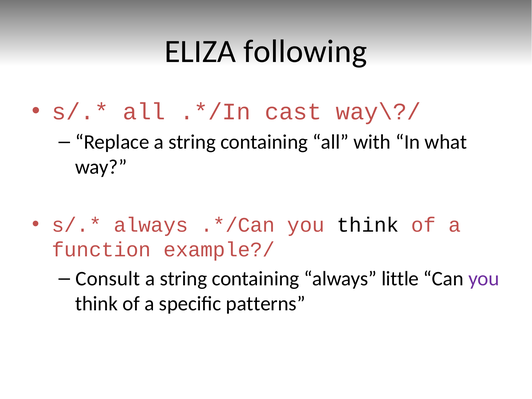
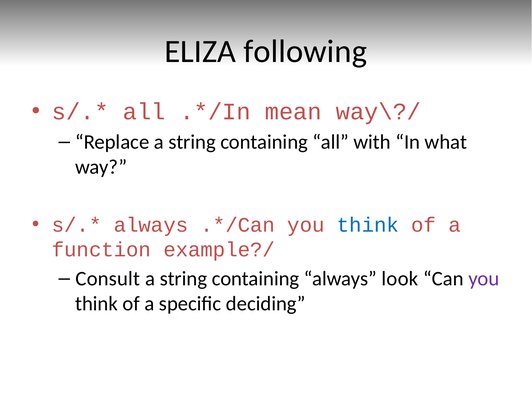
cast: cast -> mean
think at (368, 225) colour: black -> blue
little: little -> look
patterns: patterns -> deciding
